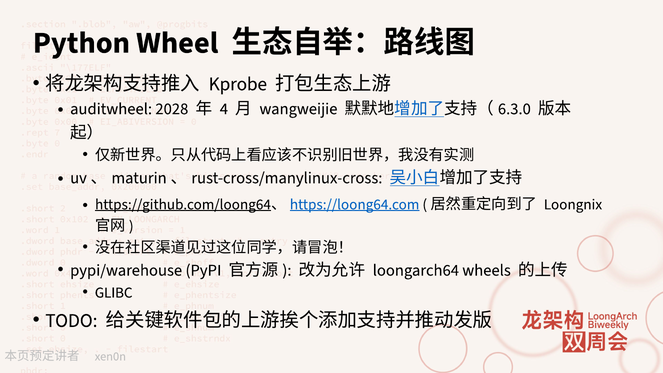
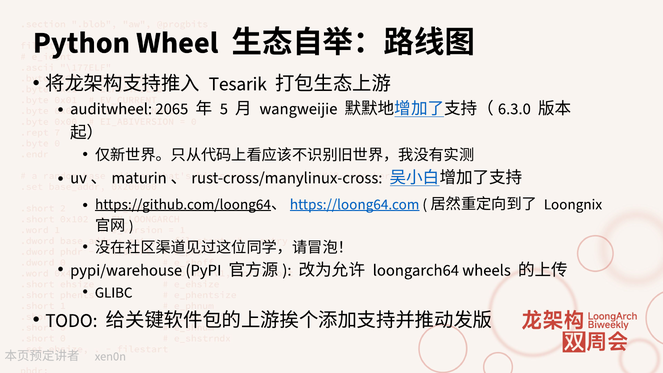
Kprobe: Kprobe -> Tesarik
2028: 2028 -> 2065
4: 4 -> 5
